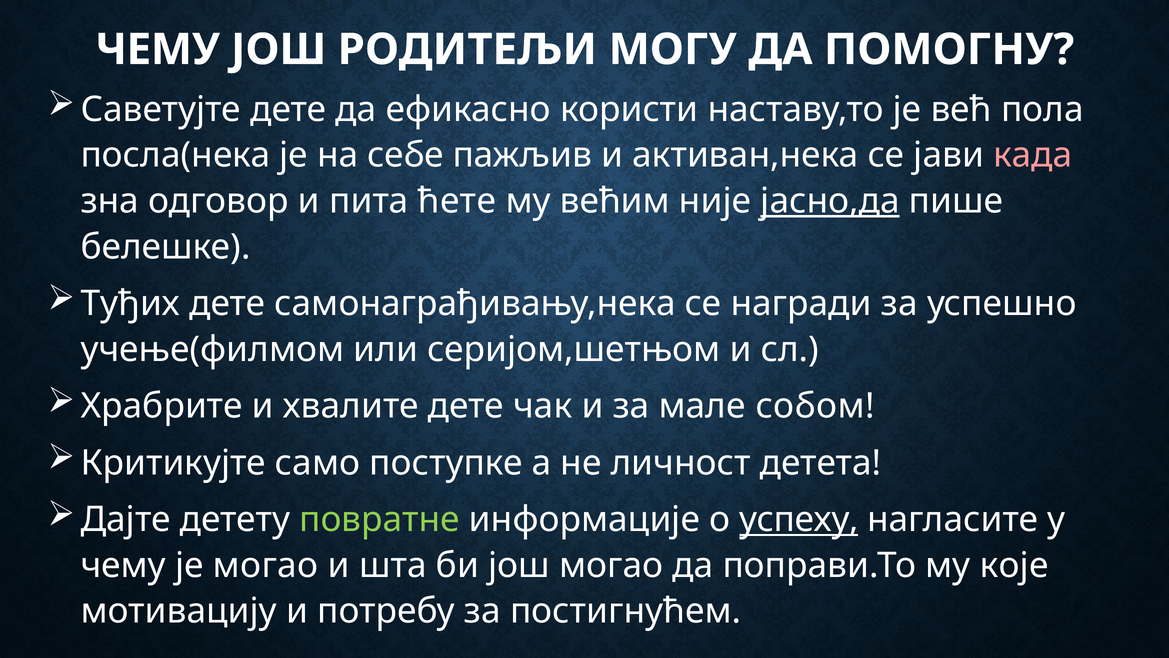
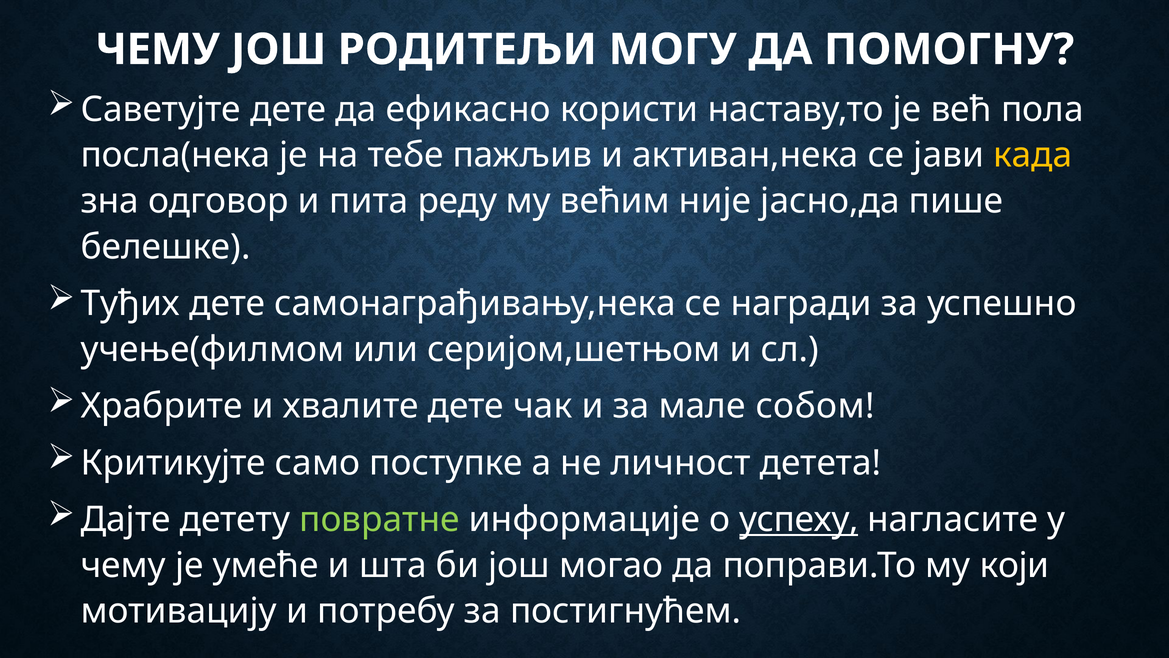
себе: себе -> тебе
када colour: pink -> yellow
ћете: ћете -> реду
јасно,да underline: present -> none
је могао: могао -> умеће
које: које -> који
